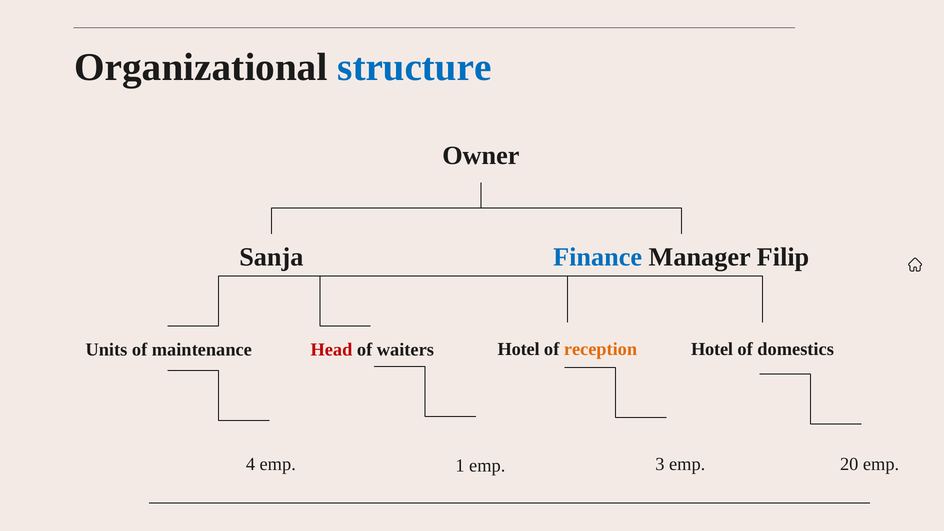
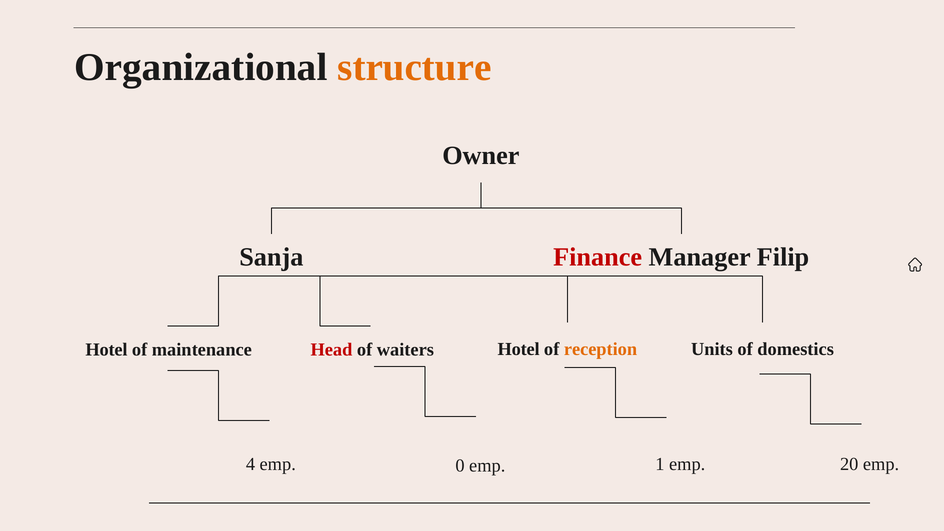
structure colour: blue -> orange
Finance colour: blue -> red
Hotel at (712, 349): Hotel -> Units
Units at (106, 350): Units -> Hotel
1: 1 -> 0
3: 3 -> 1
